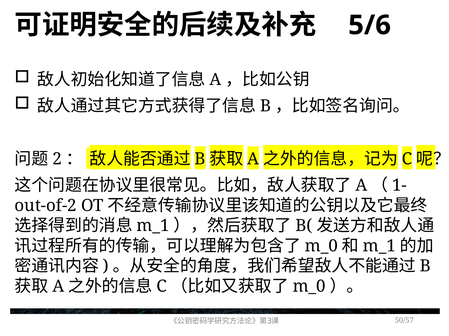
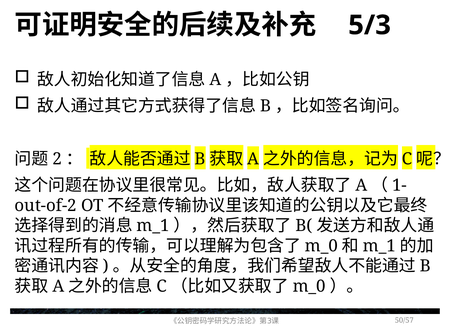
5/6: 5/6 -> 5/3
